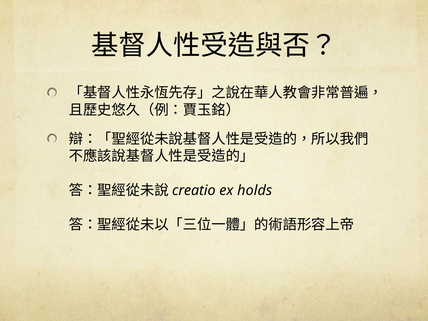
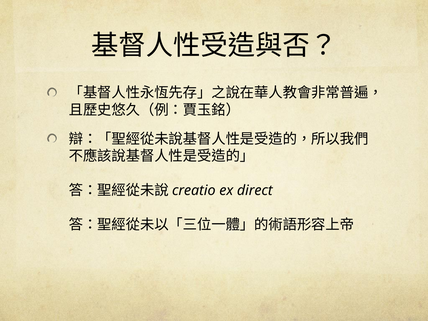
holds: holds -> direct
